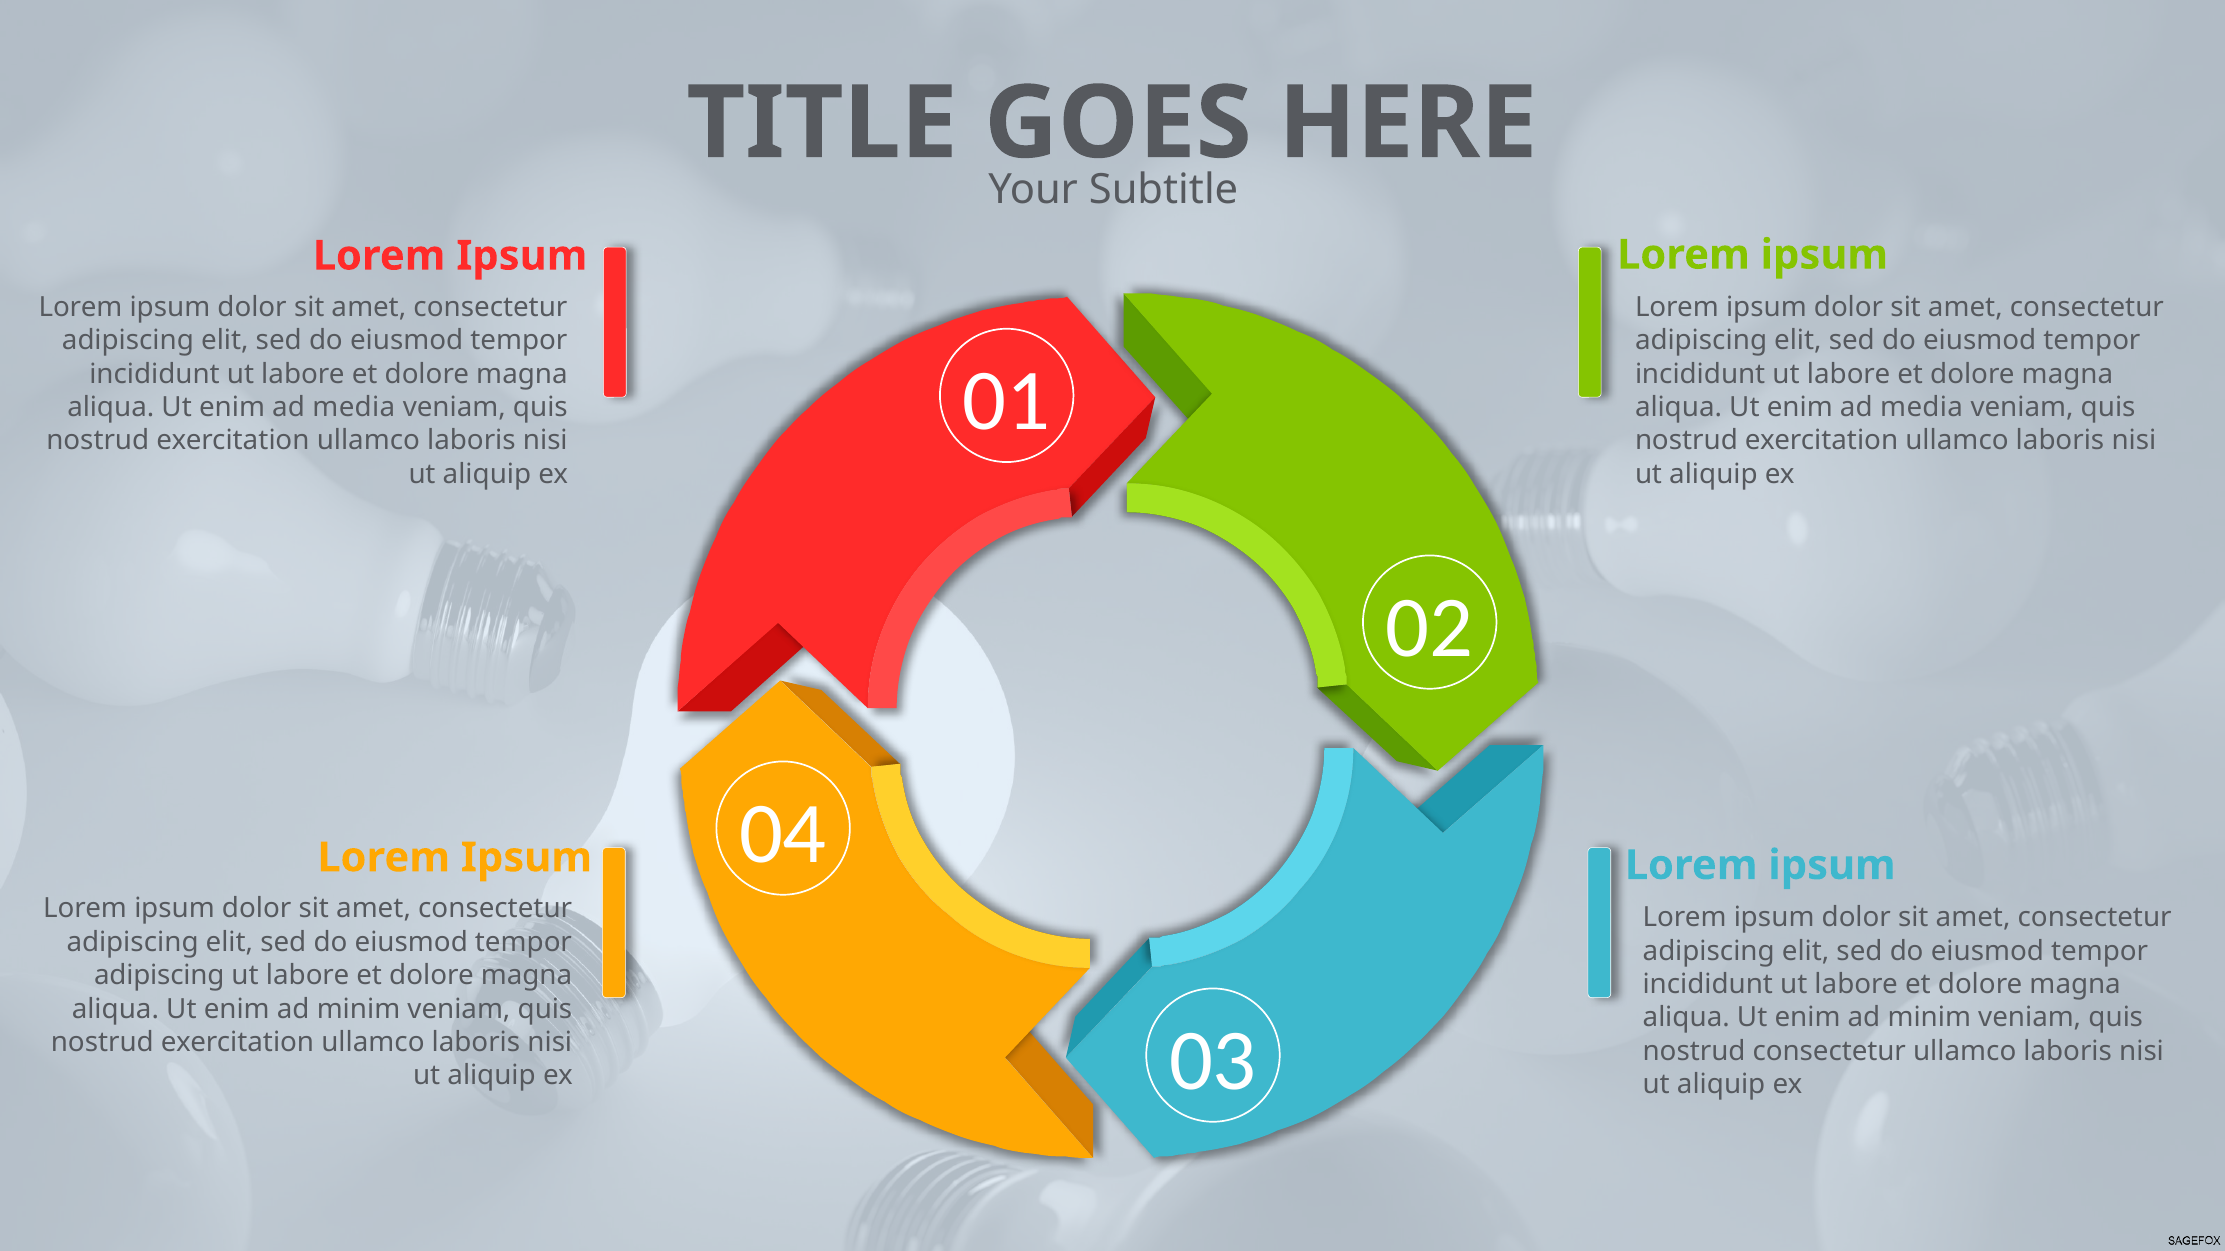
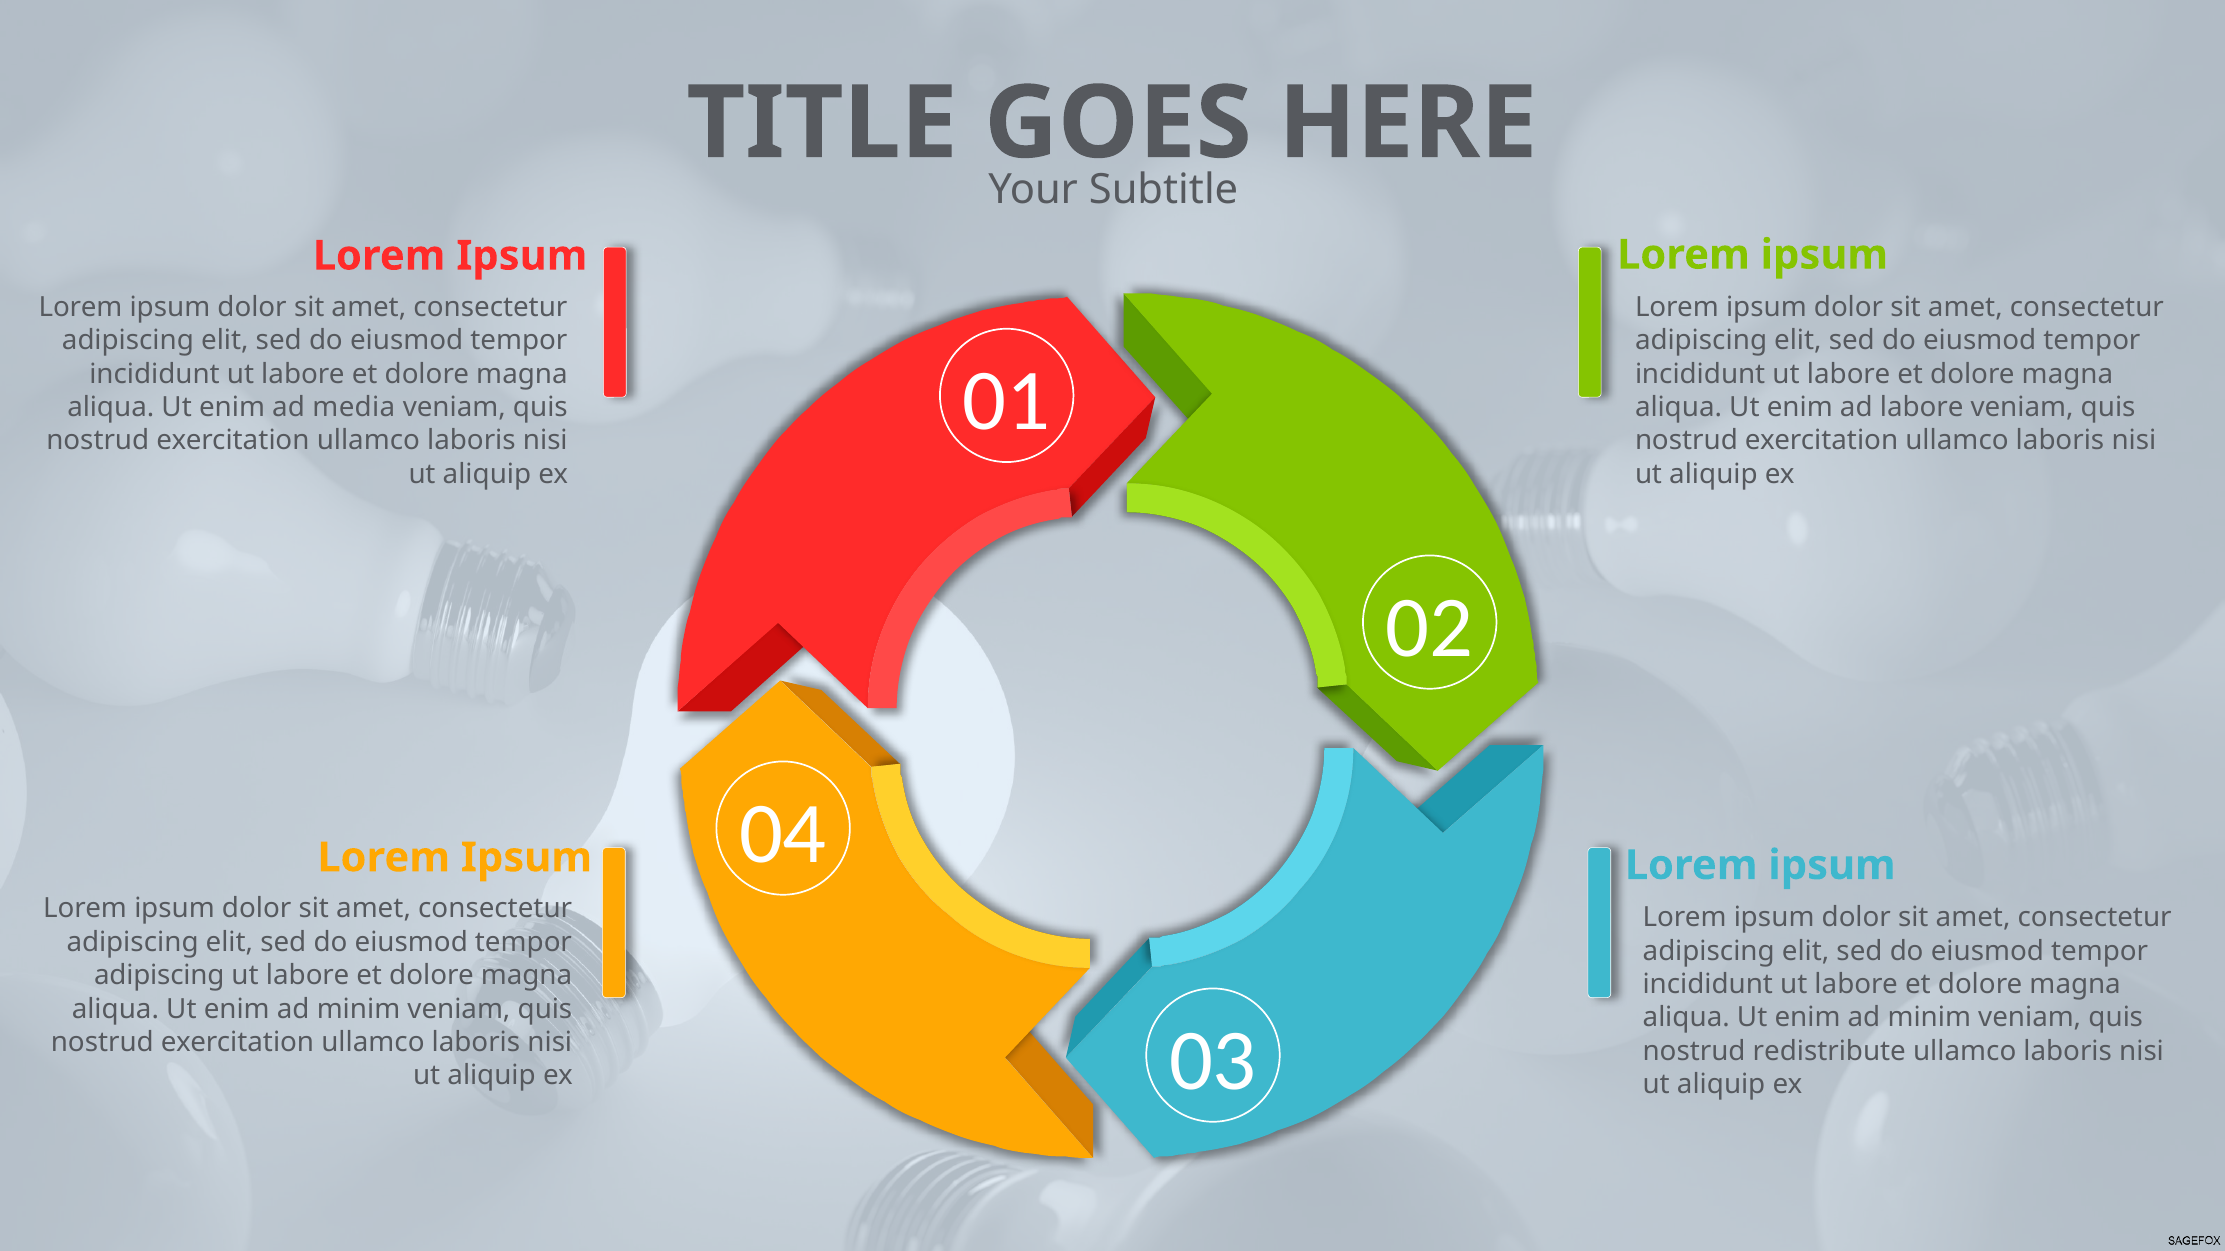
media at (1922, 407): media -> labore
nostrud consectetur: consectetur -> redistribute
